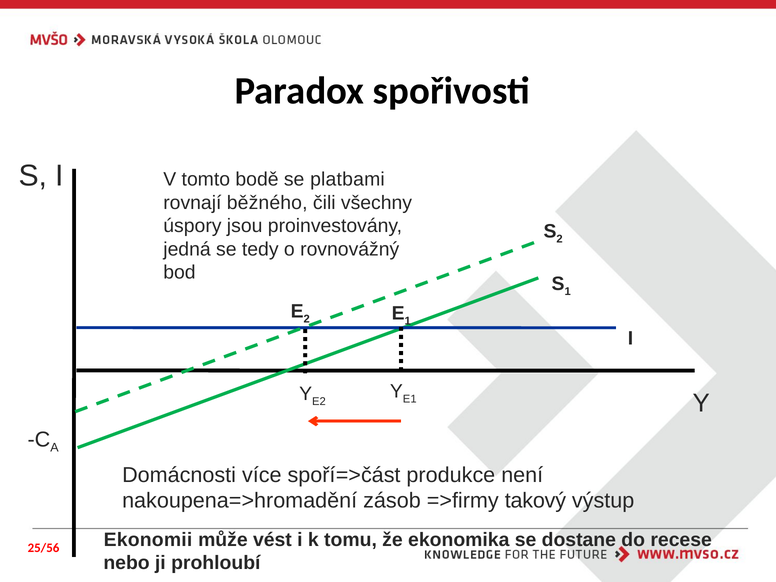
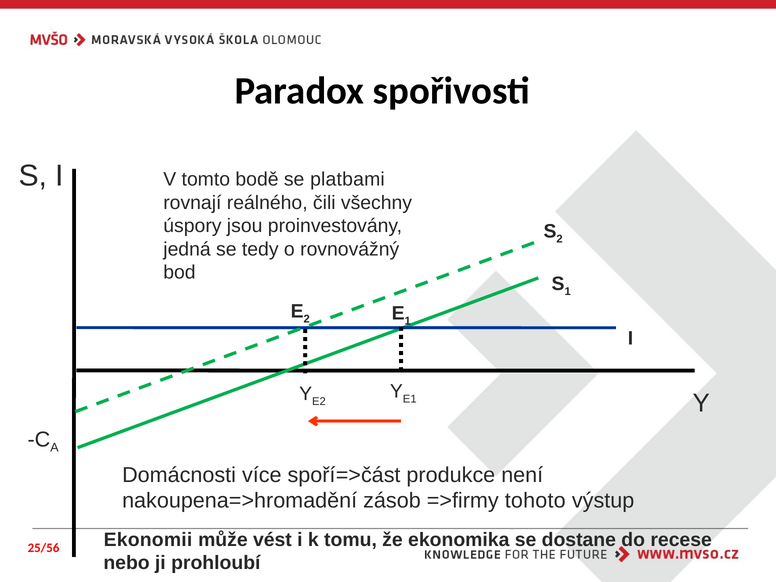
běžného: běžného -> reálného
takový: takový -> tohoto
